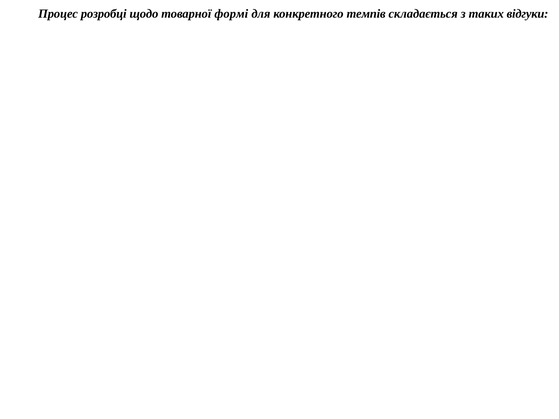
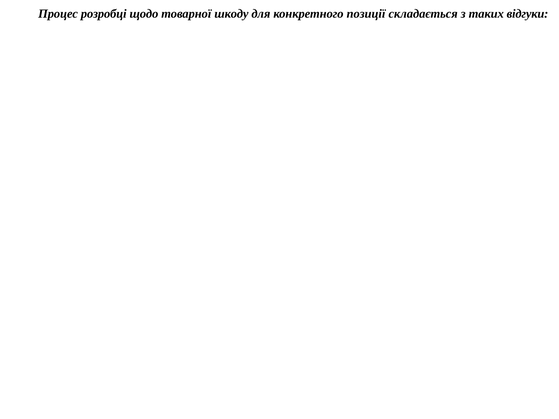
формі: формі -> шкоду
темпів: темпів -> позиції
